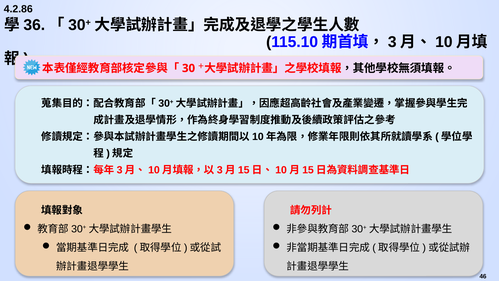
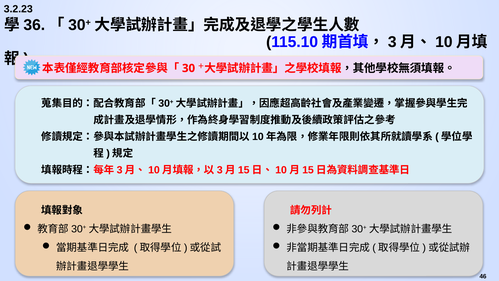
4.2.86: 4.2.86 -> 3.2.23
